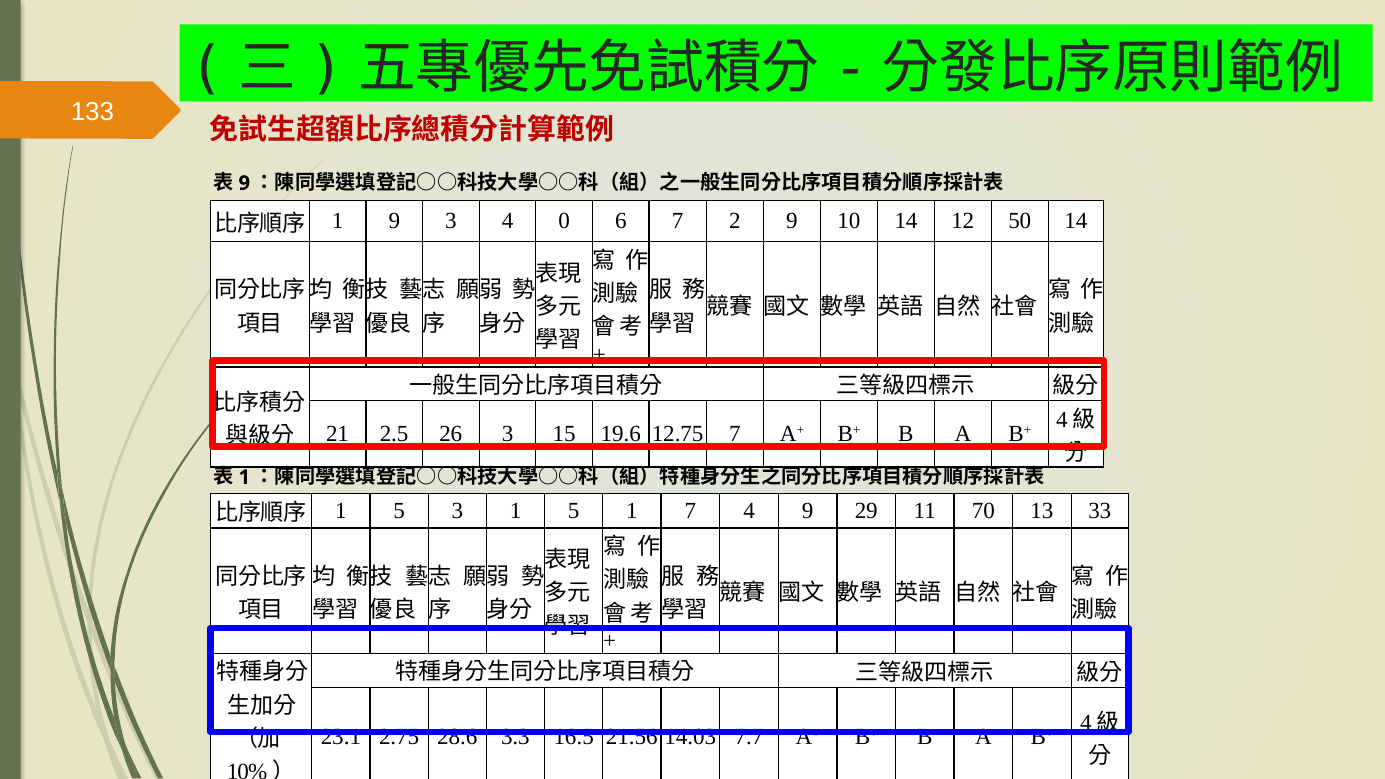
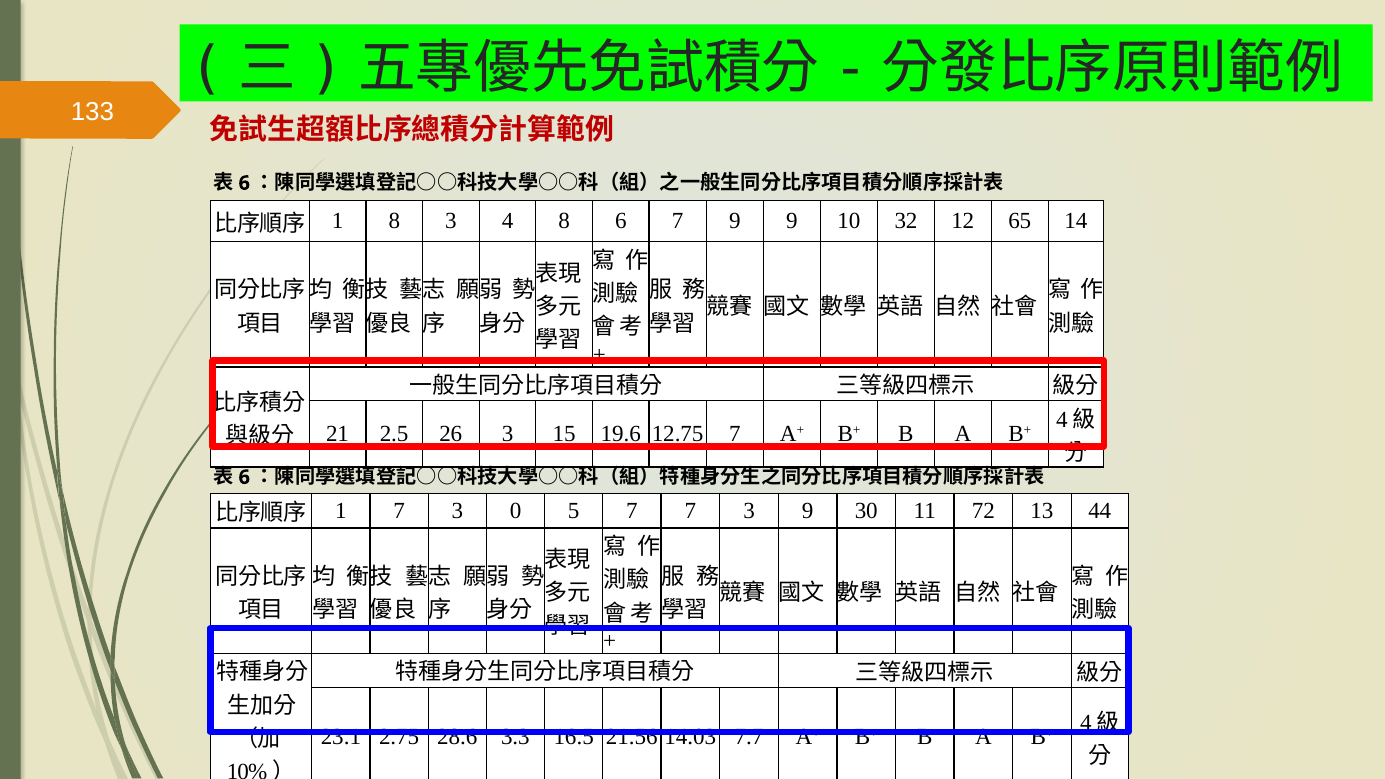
9 at (244, 183): 9 -> 6
1 9: 9 -> 8
4 0: 0 -> 8
7 2: 2 -> 9
10 14: 14 -> 32
50: 50 -> 65
1 at (244, 477): 1 -> 6
5 at (399, 511): 5 -> 7
3 1: 1 -> 0
5 1: 1 -> 7
4 at (749, 511): 4 -> 3
29: 29 -> 30
70: 70 -> 72
33: 33 -> 44
